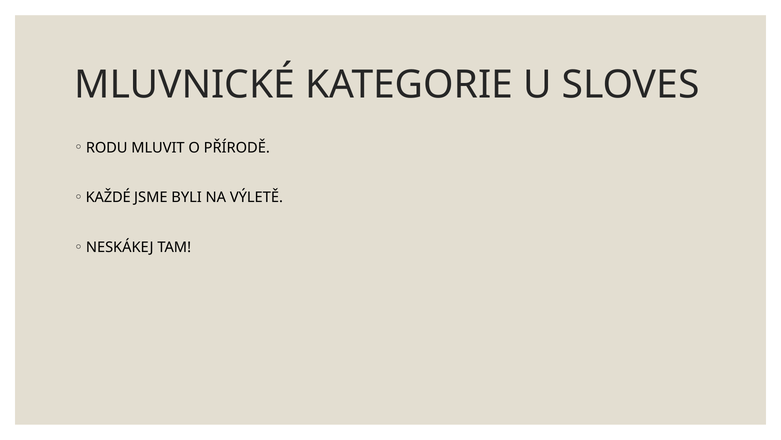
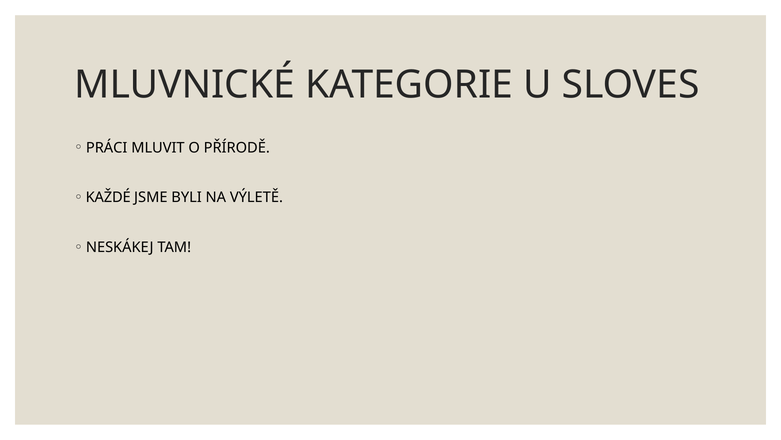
RODU: RODU -> PRÁCI
